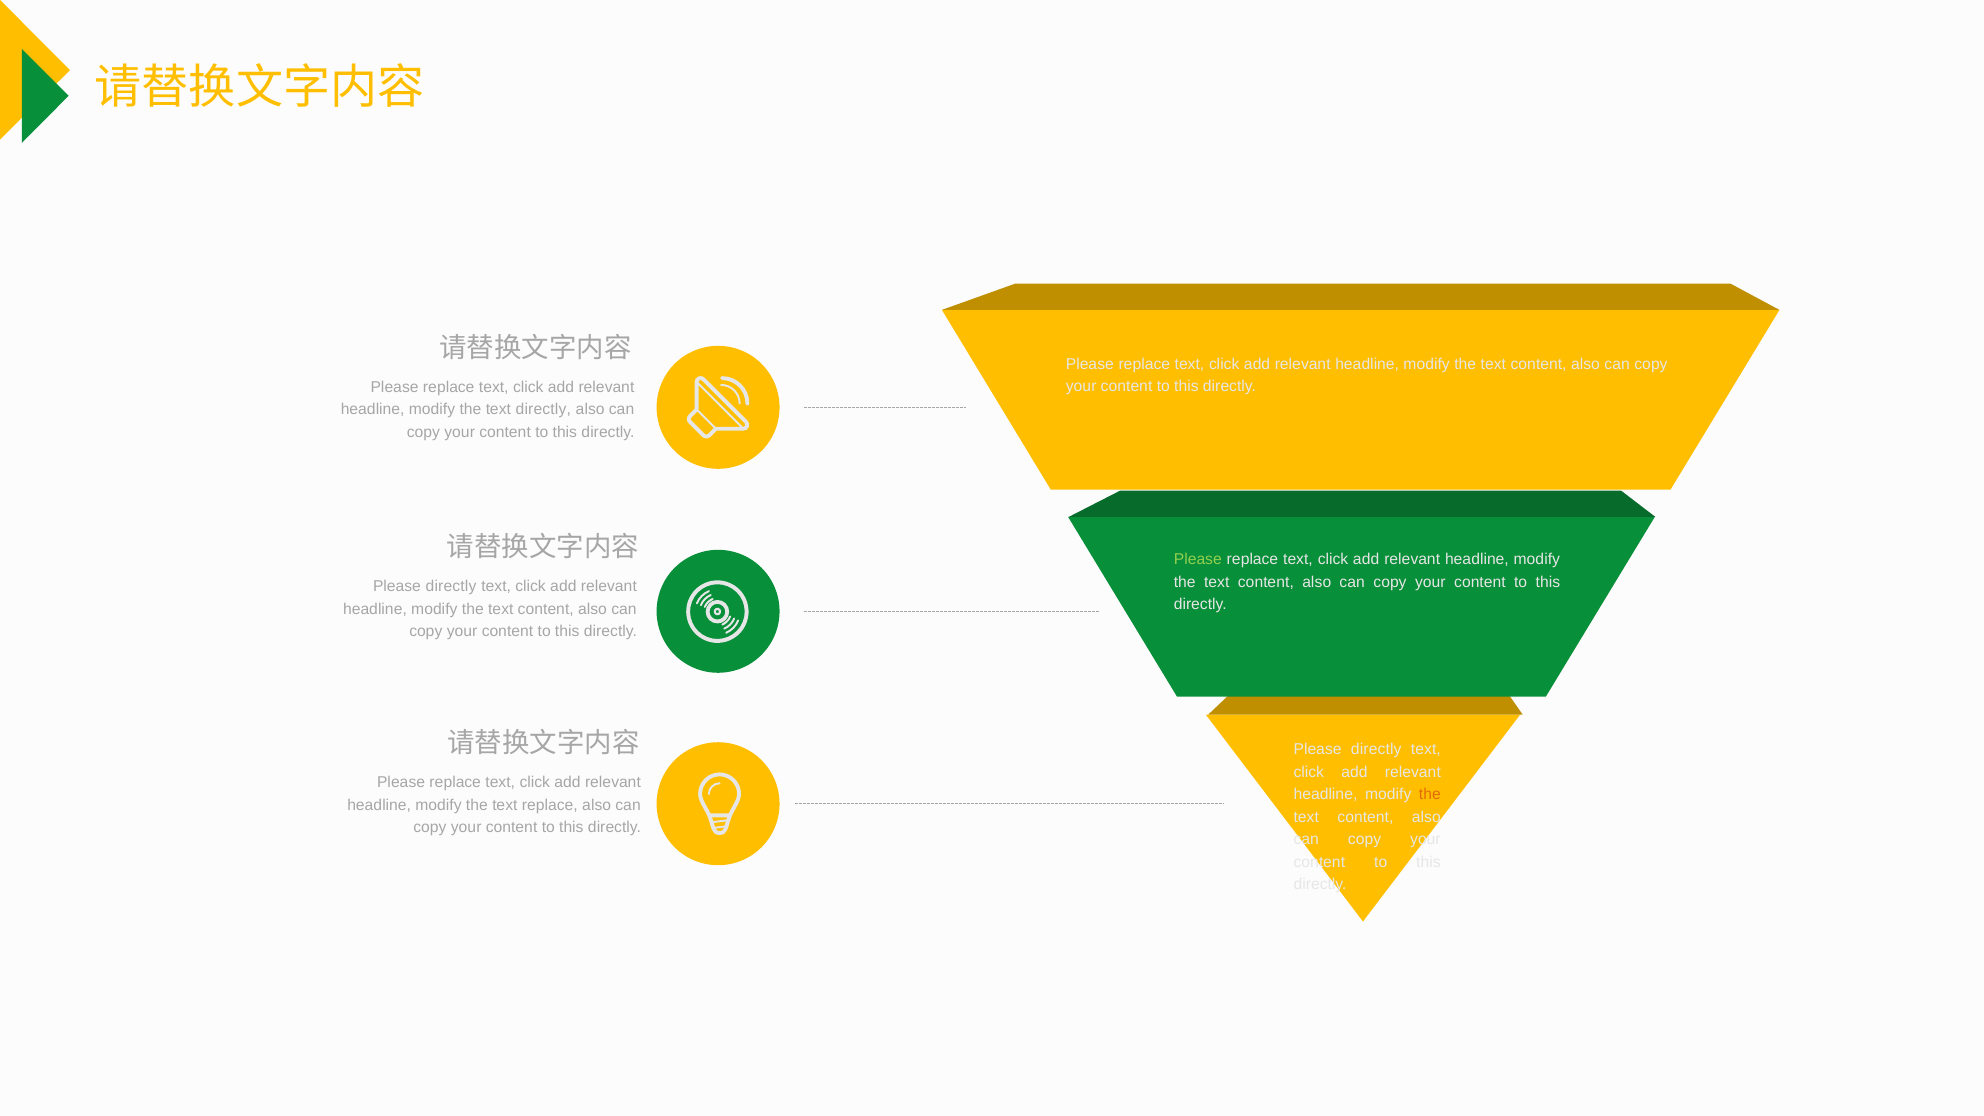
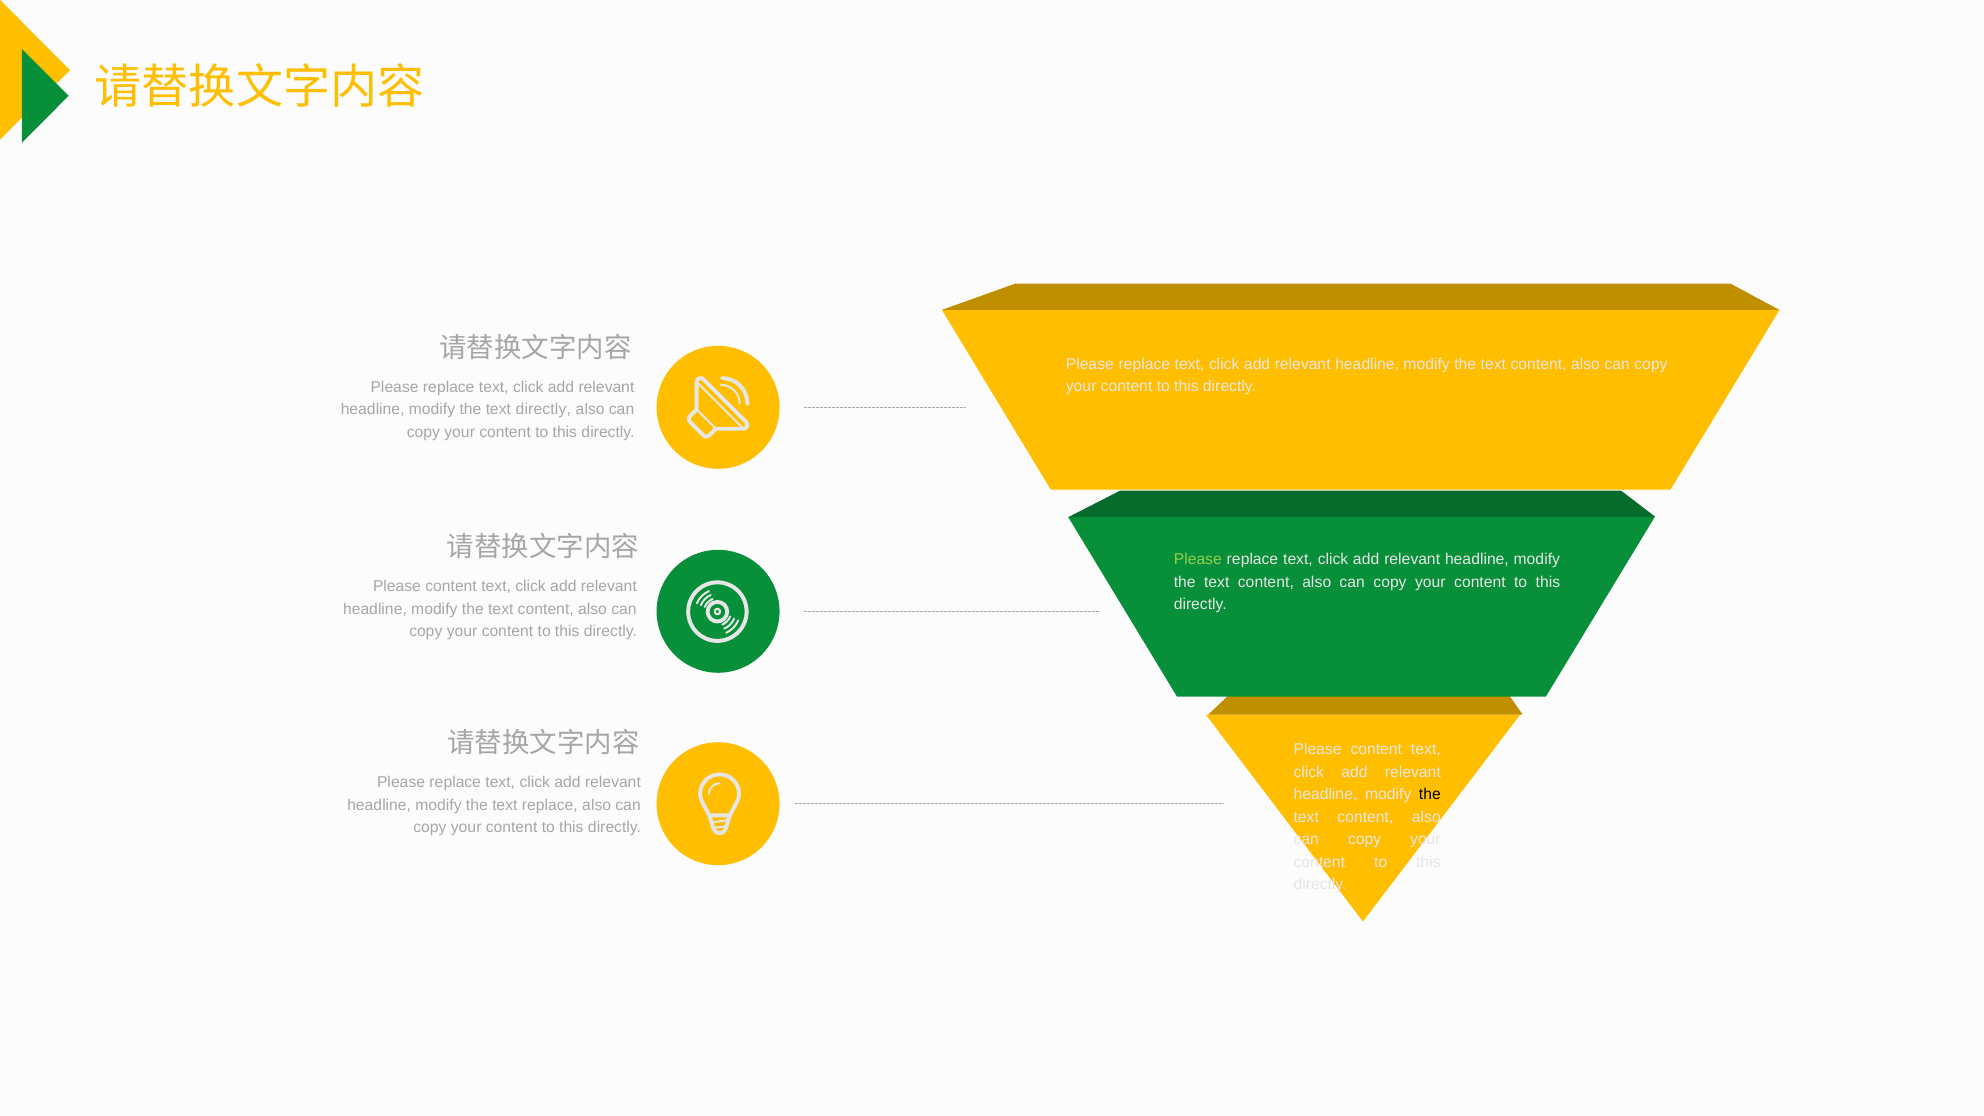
directly at (451, 586): directly -> content
directly at (1376, 749): directly -> content
the at (1430, 794) colour: orange -> black
